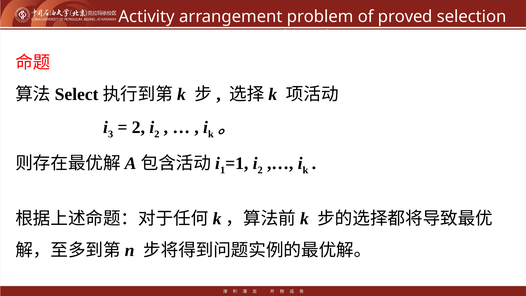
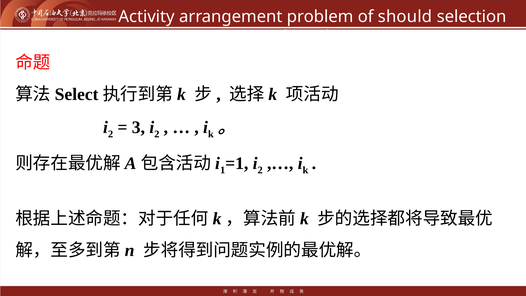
proved: proved -> should
3 at (111, 134): 3 -> 2
2 at (138, 127): 2 -> 3
